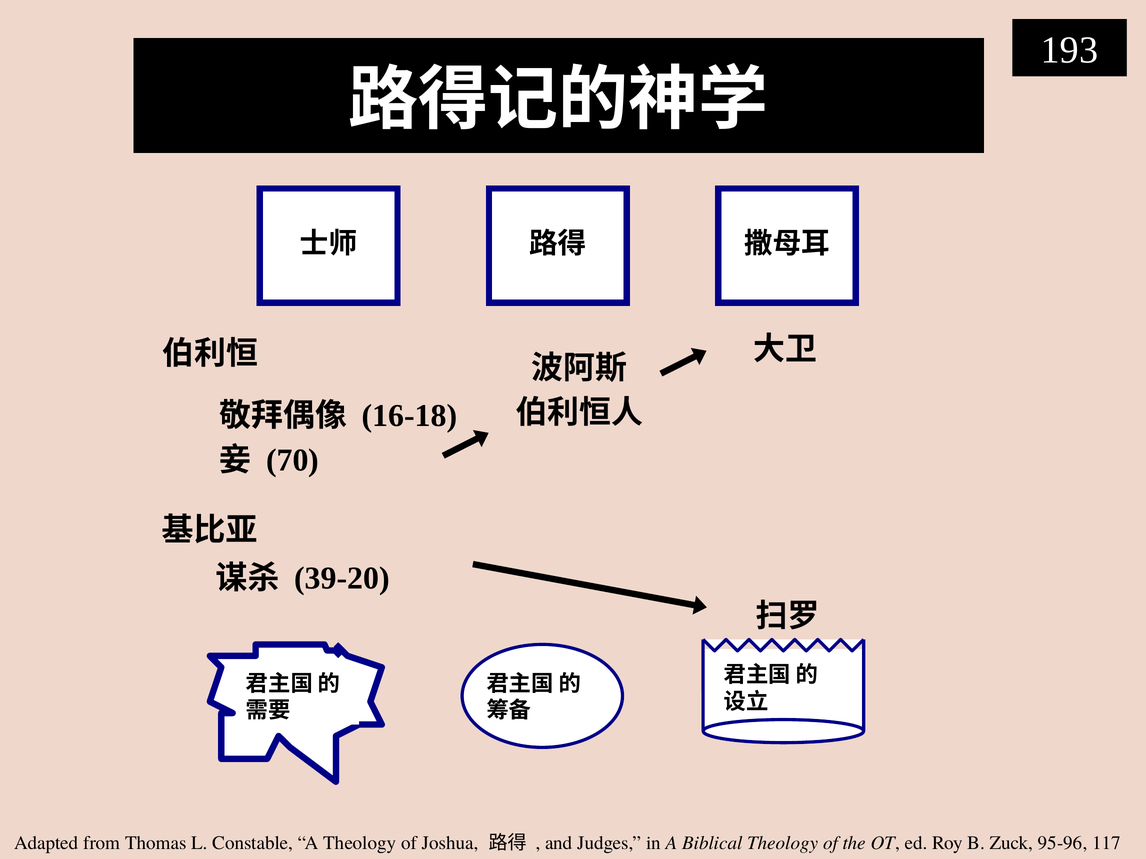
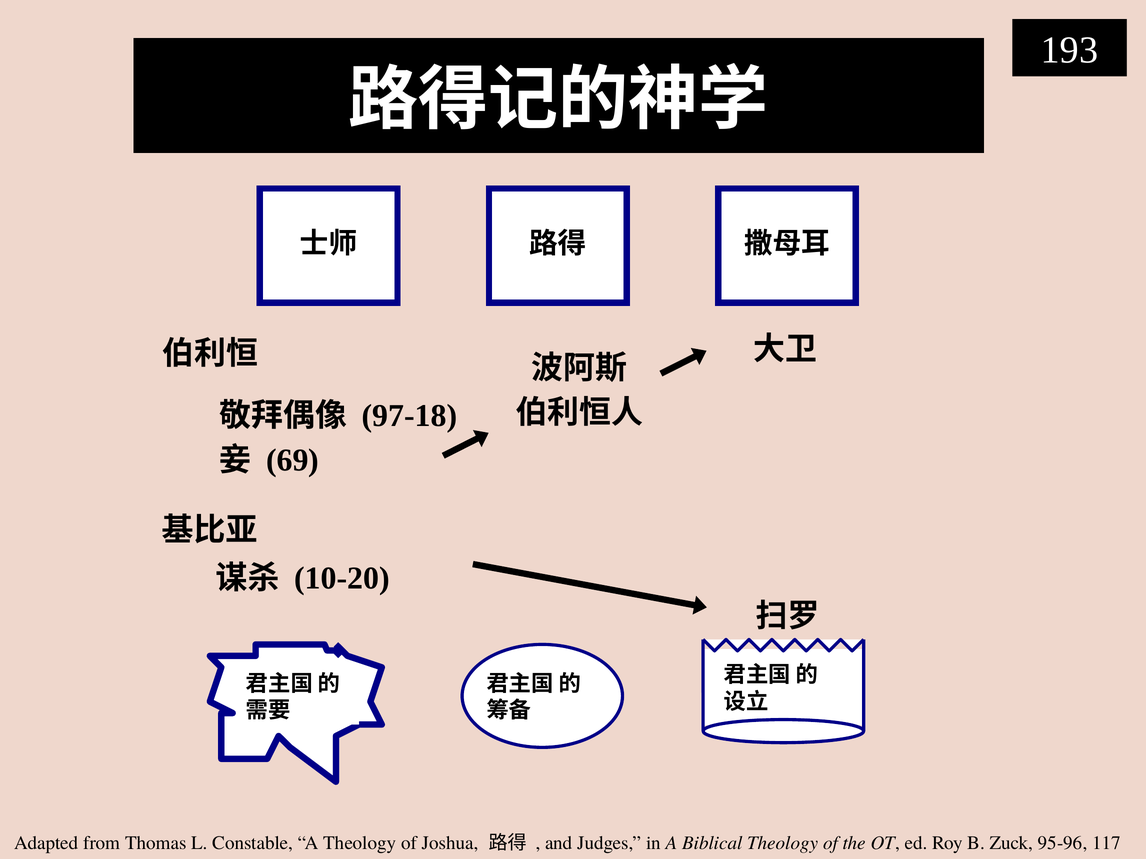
16-18: 16-18 -> 97-18
70: 70 -> 69
39-20: 39-20 -> 10-20
